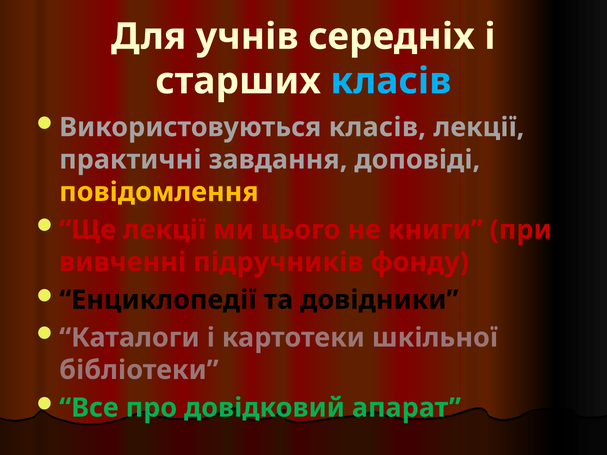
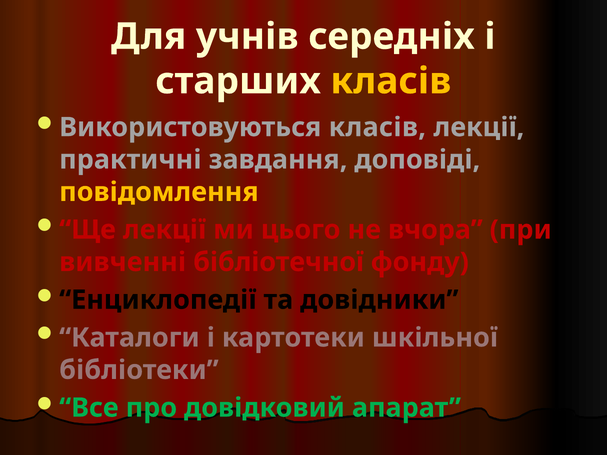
класів at (391, 81) colour: light blue -> yellow
книги: книги -> вчора
підручників: підручників -> бібліотечної
